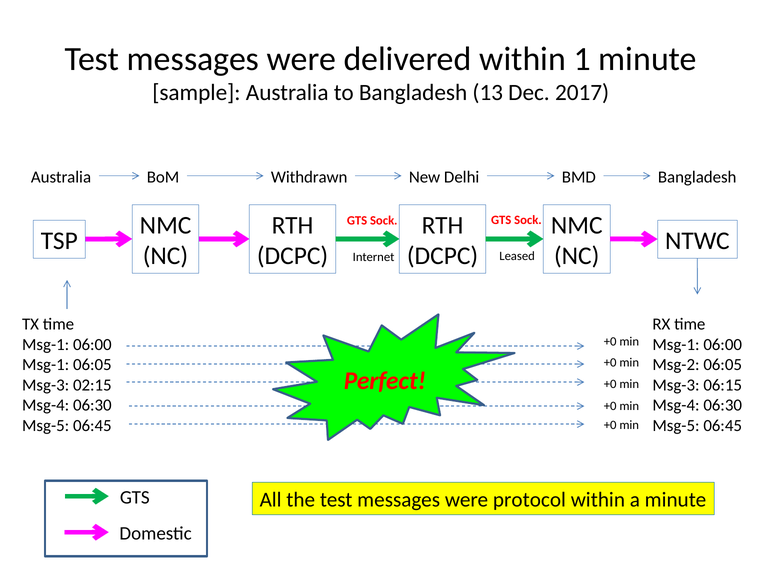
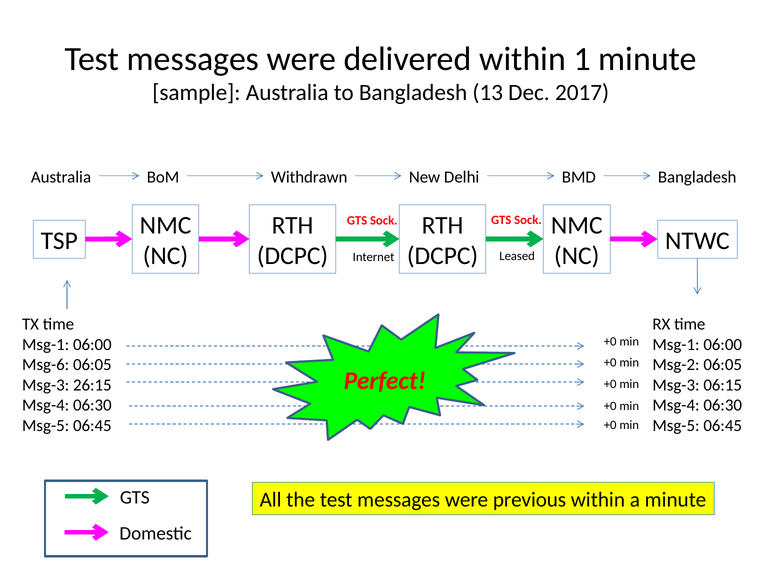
Msg-1 at (46, 364): Msg-1 -> Msg-6
02:15: 02:15 -> 26:15
protocol: protocol -> previous
